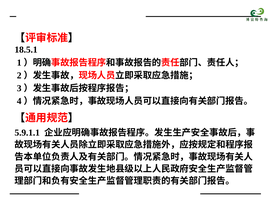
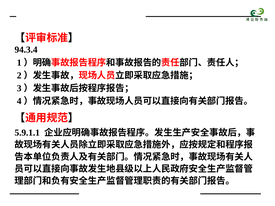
18.5.1: 18.5.1 -> 94.3.4
